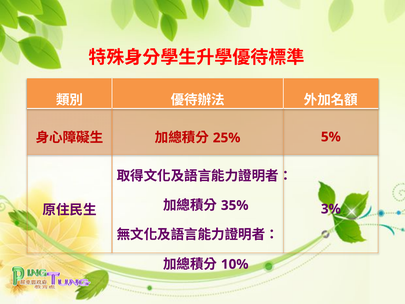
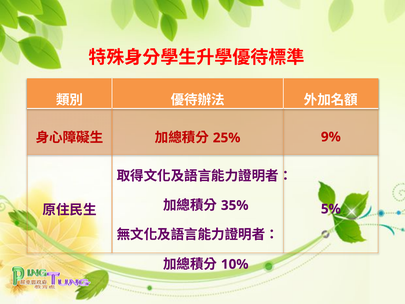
5%: 5% -> 9%
3%: 3% -> 5%
